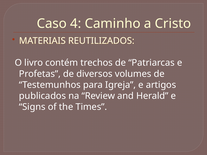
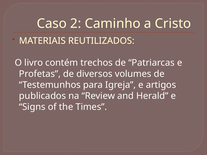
4: 4 -> 2
